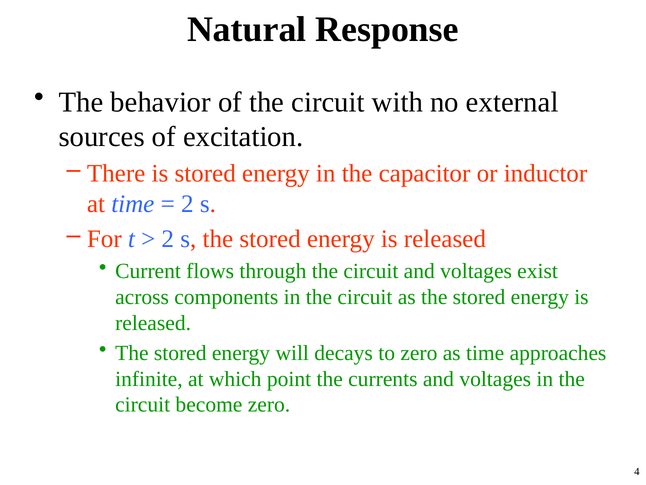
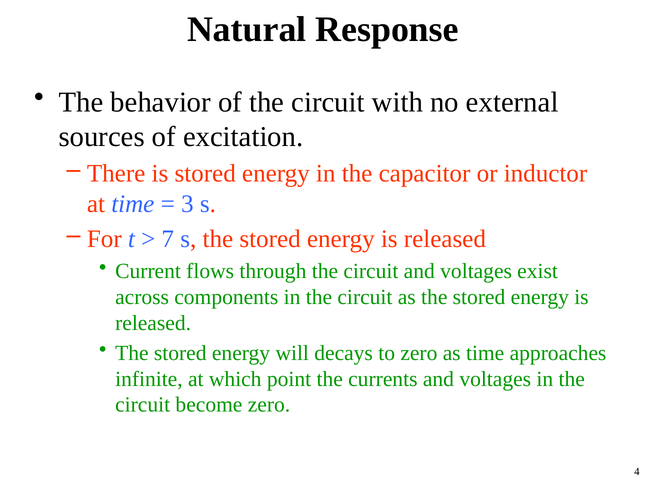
2 at (187, 204): 2 -> 3
2 at (168, 239): 2 -> 7
